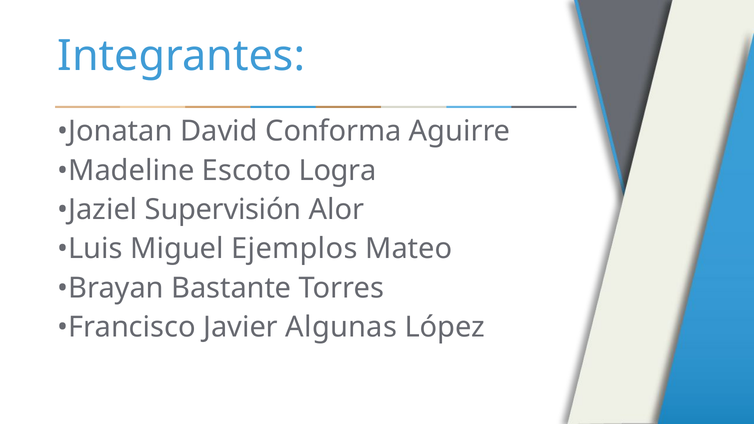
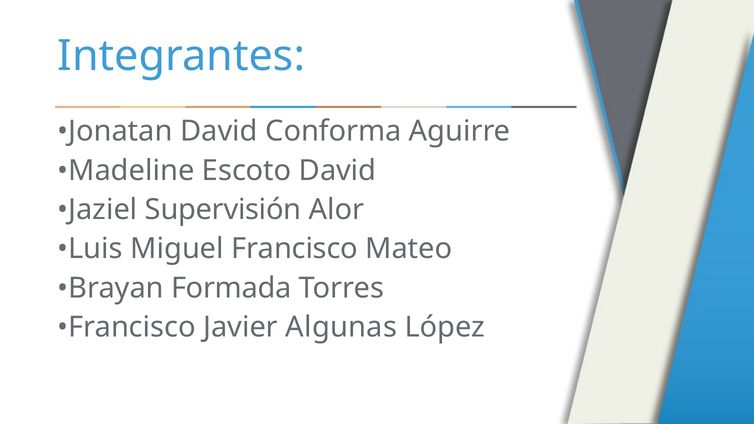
Escoto Logra: Logra -> David
Miguel Ejemplos: Ejemplos -> Francisco
Bastante: Bastante -> Formada
